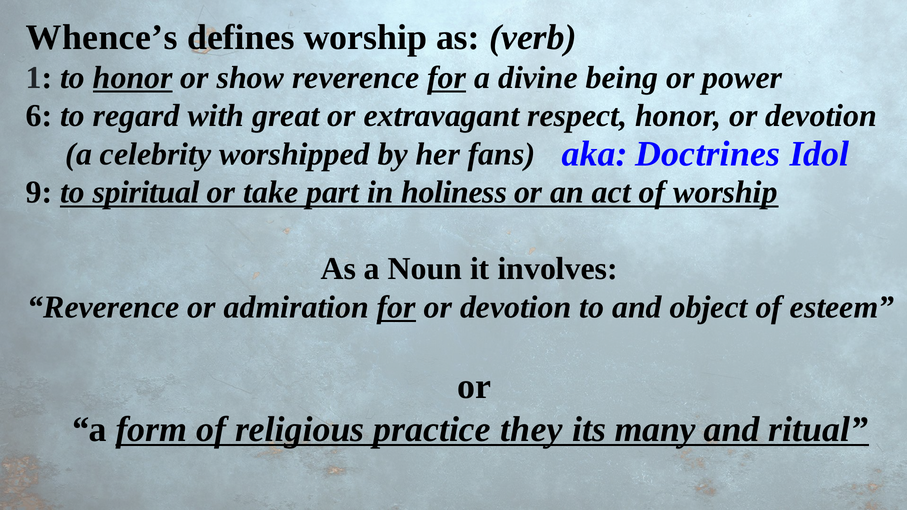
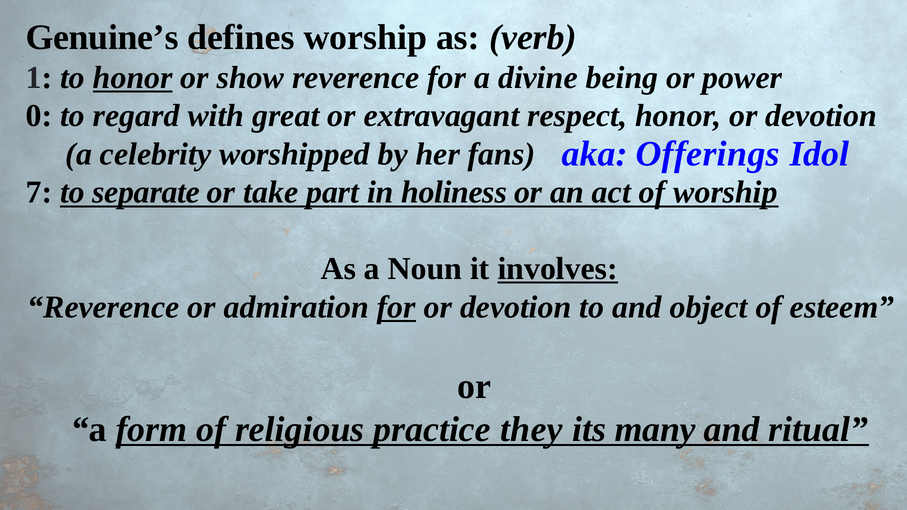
Whence’s: Whence’s -> Genuine’s
for at (447, 78) underline: present -> none
6: 6 -> 0
Doctrines: Doctrines -> Offerings
9: 9 -> 7
spiritual: spiritual -> separate
involves underline: none -> present
